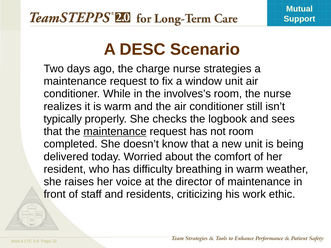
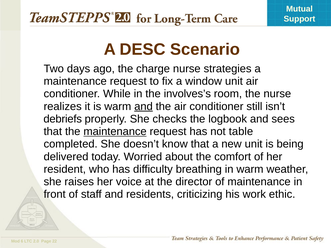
and at (143, 106) underline: none -> present
typically: typically -> debriefs
not room: room -> table
